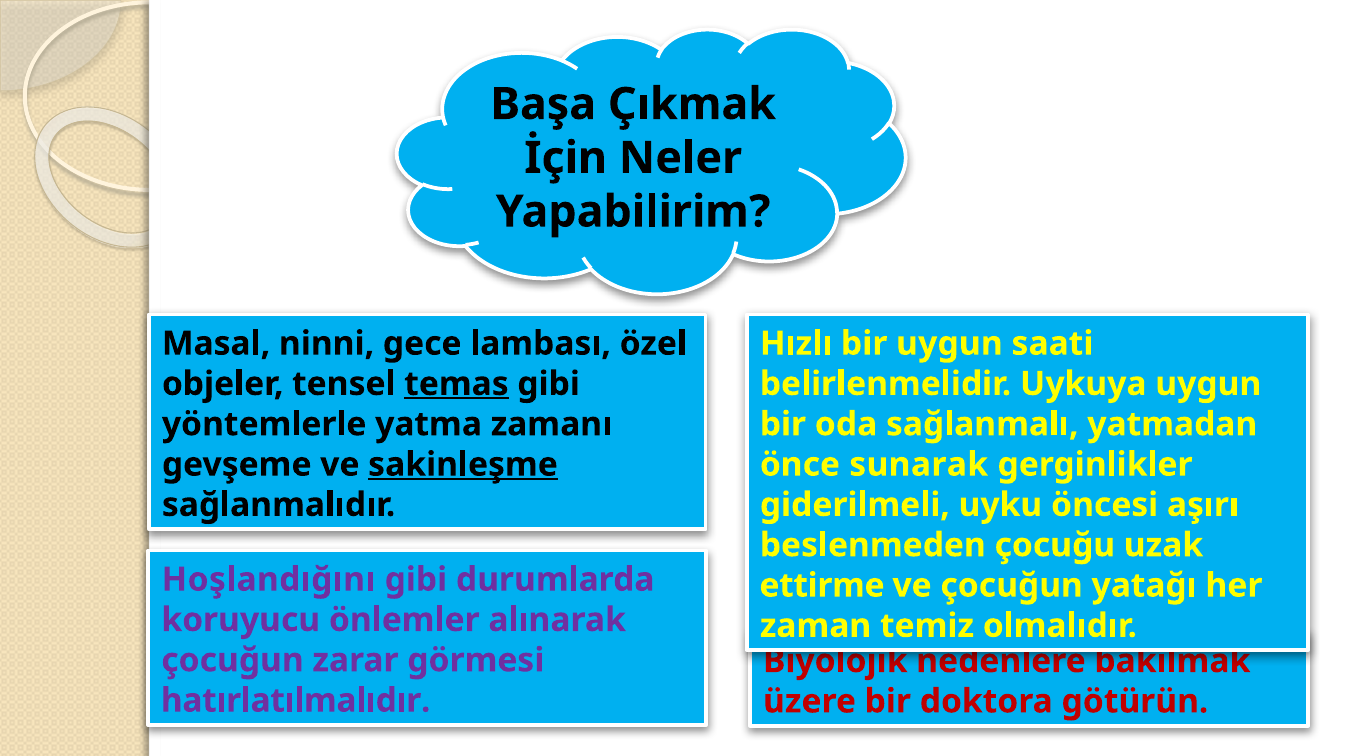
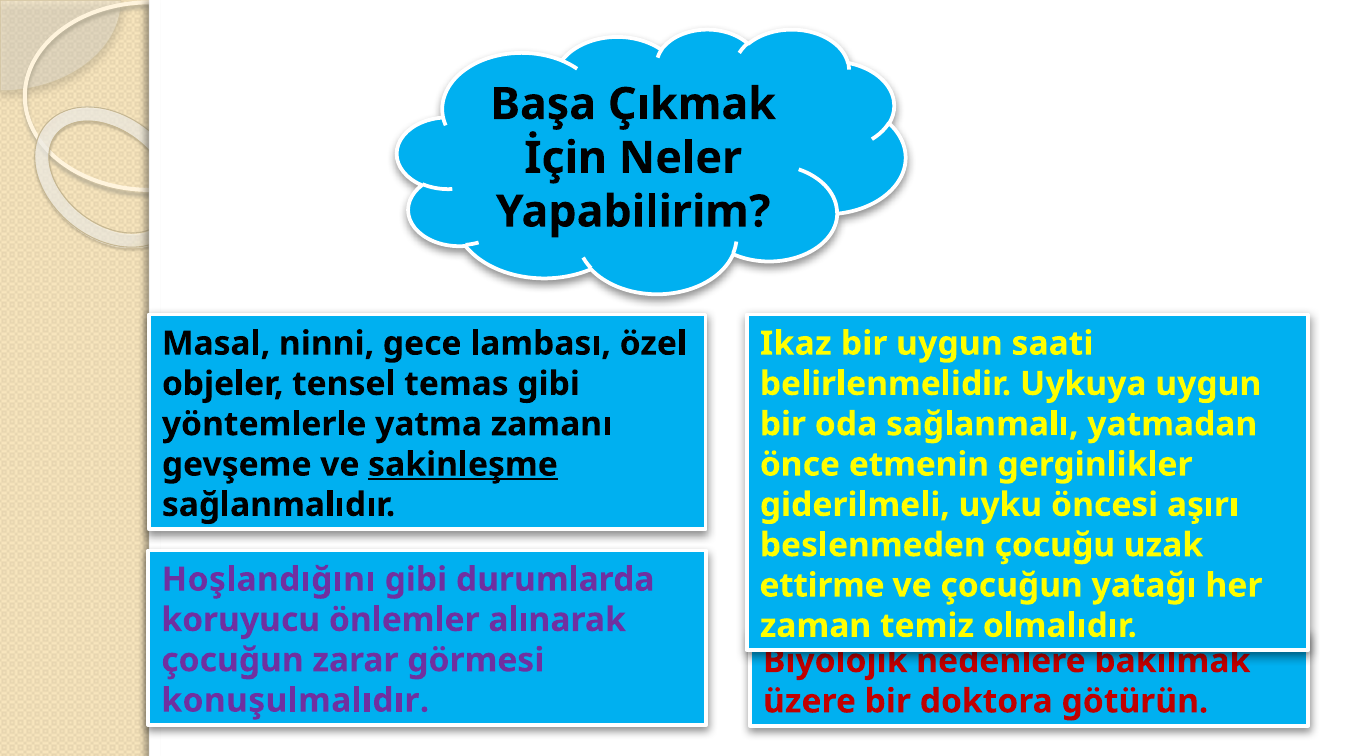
Hızlı: Hızlı -> Ikaz
temas underline: present -> none
sunarak: sunarak -> etmenin
hatırlatılmalıdır: hatırlatılmalıdır -> konuşulmalıdır
